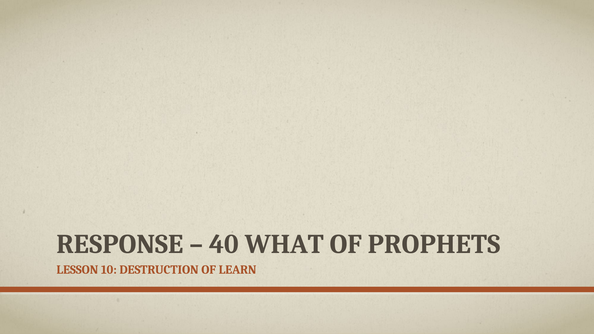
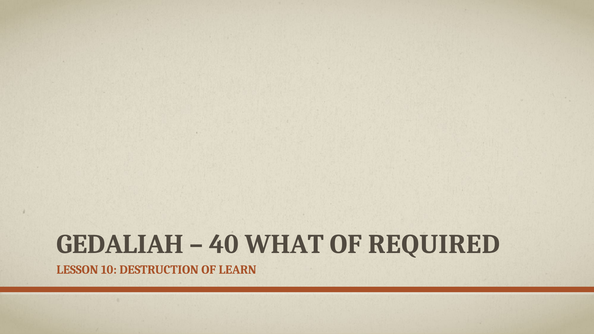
RESPONSE: RESPONSE -> GEDALIAH
PROPHETS: PROPHETS -> REQUIRED
